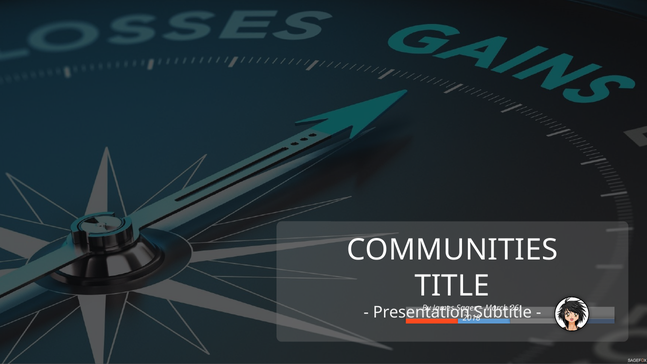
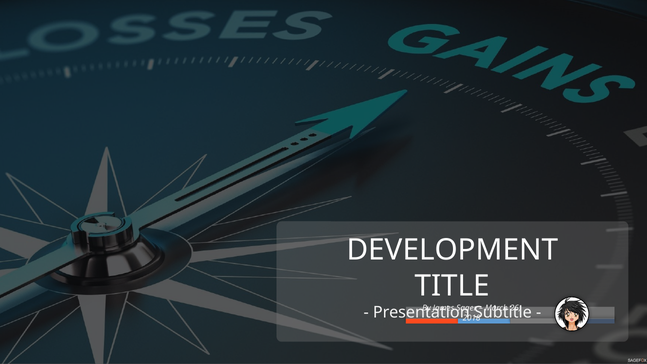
COMMUNITIES: COMMUNITIES -> DEVELOPMENT
